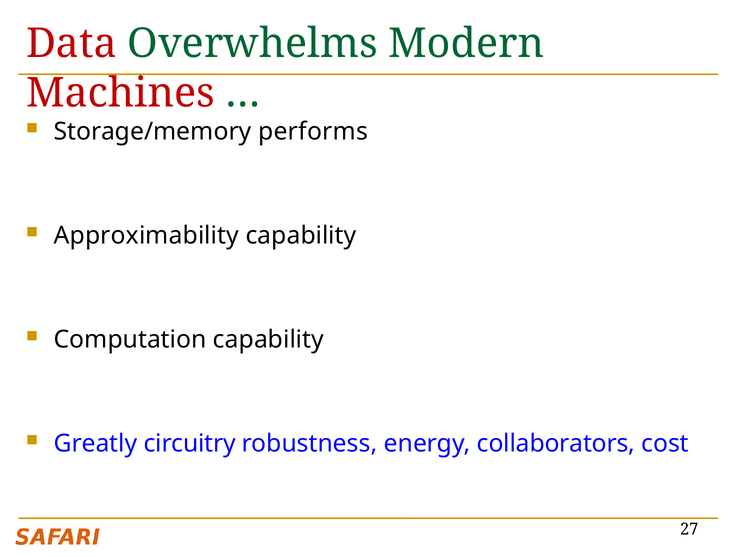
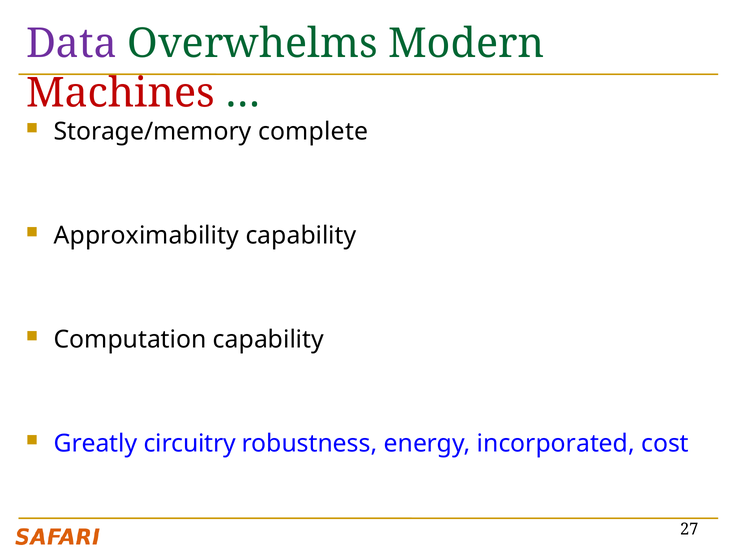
Data colour: red -> purple
performs: performs -> complete
collaborators: collaborators -> incorporated
